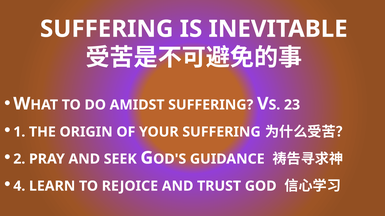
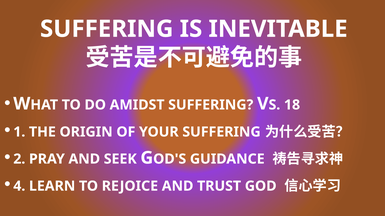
23: 23 -> 18
